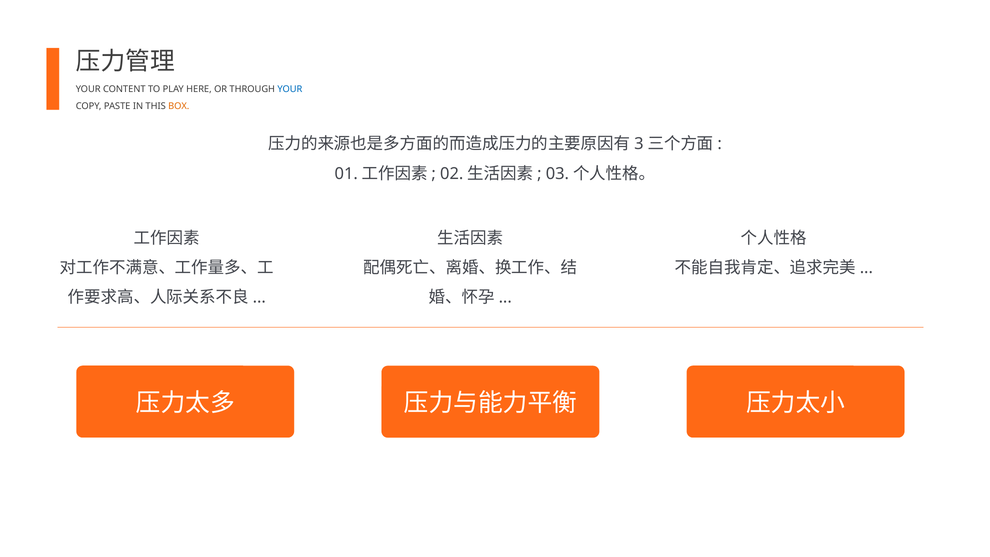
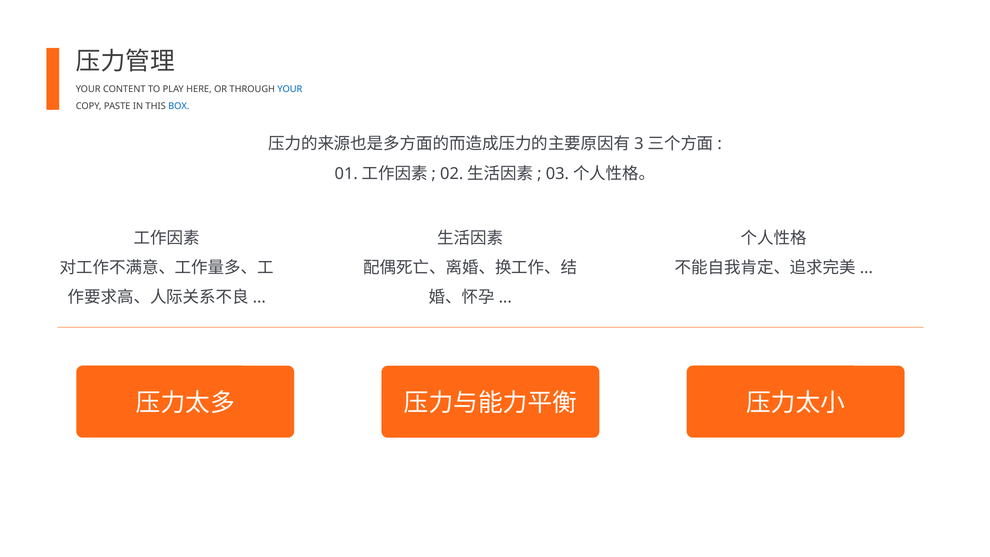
BOX colour: orange -> blue
